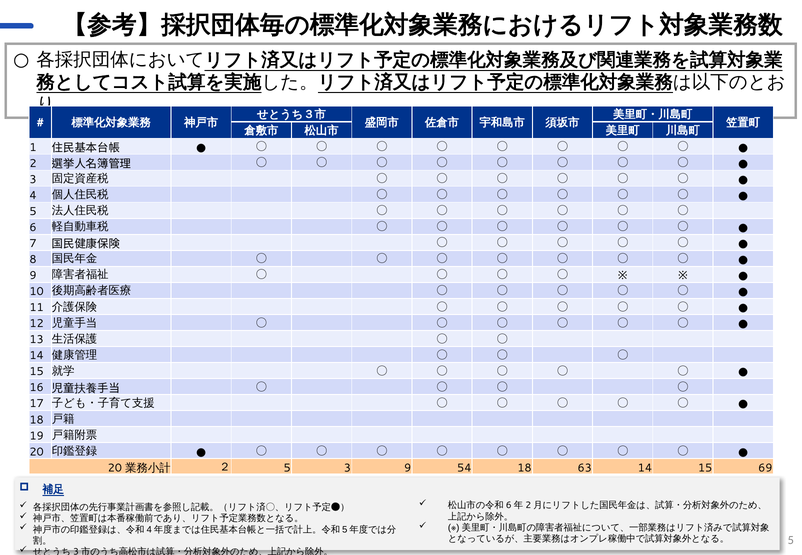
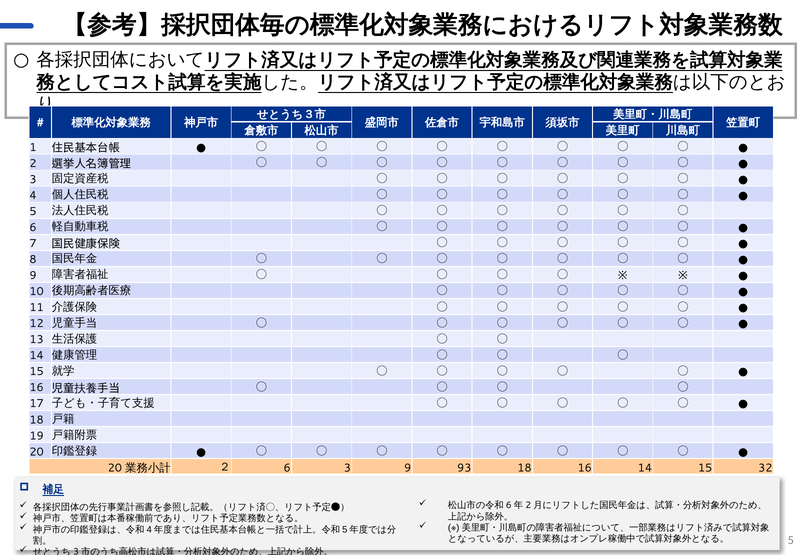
２ 5: 5 -> 6
54: 54 -> 93
18 63: 63 -> 16
69: 69 -> 32
